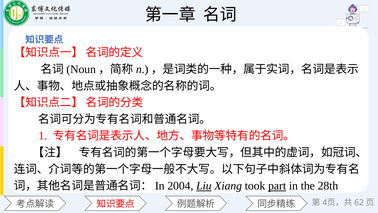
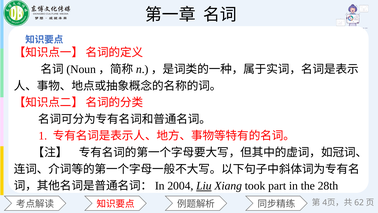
part underline: present -> none
